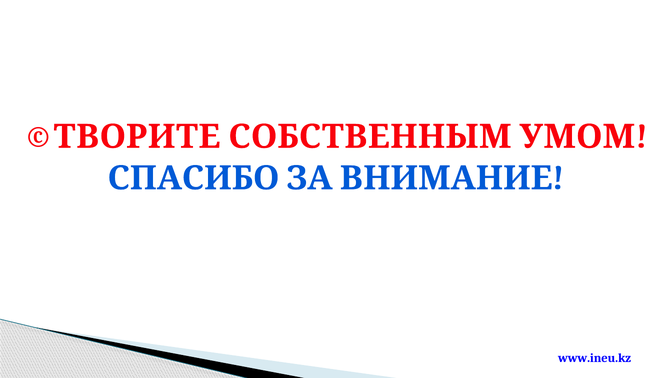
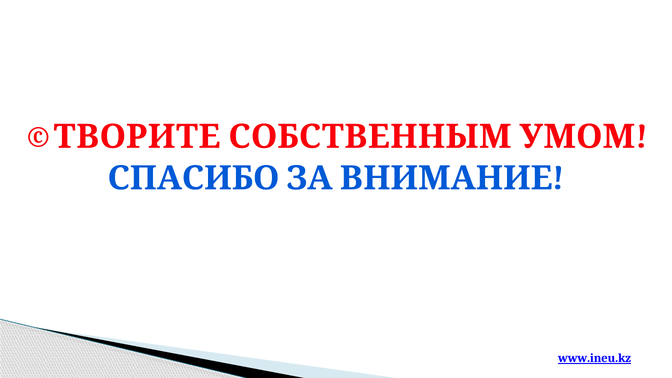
www.ineu.kz underline: none -> present
